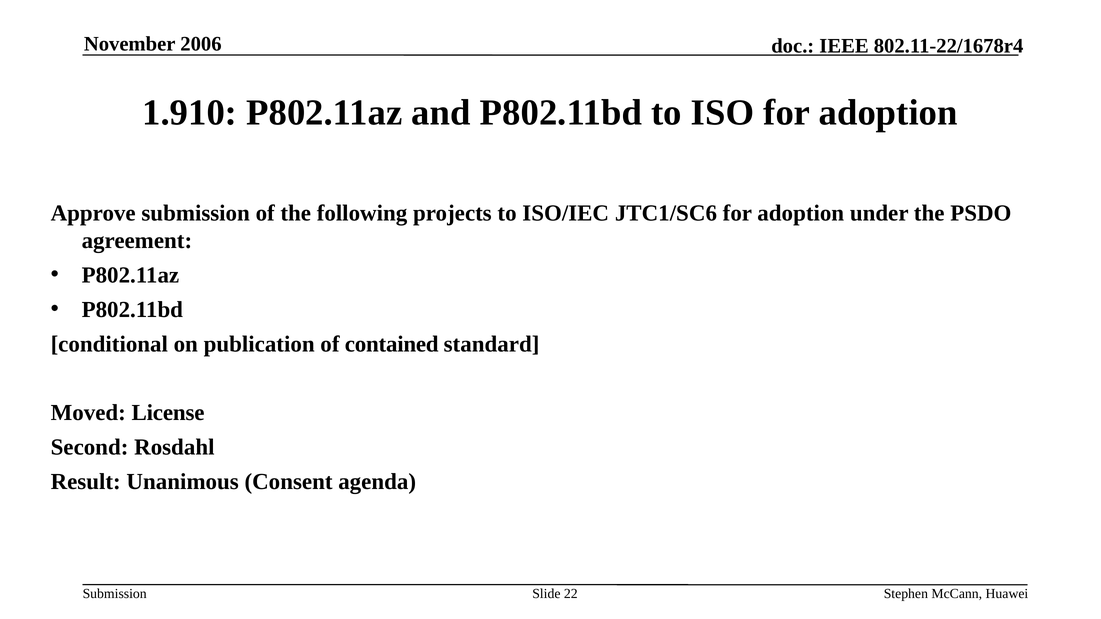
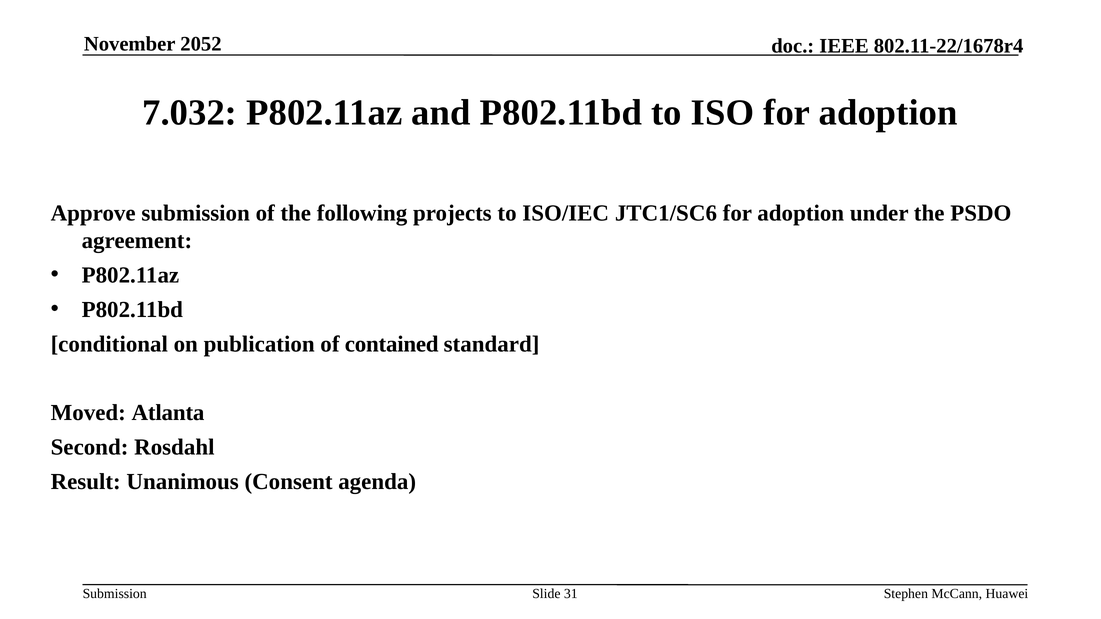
2006: 2006 -> 2052
1.910: 1.910 -> 7.032
License: License -> Atlanta
22: 22 -> 31
